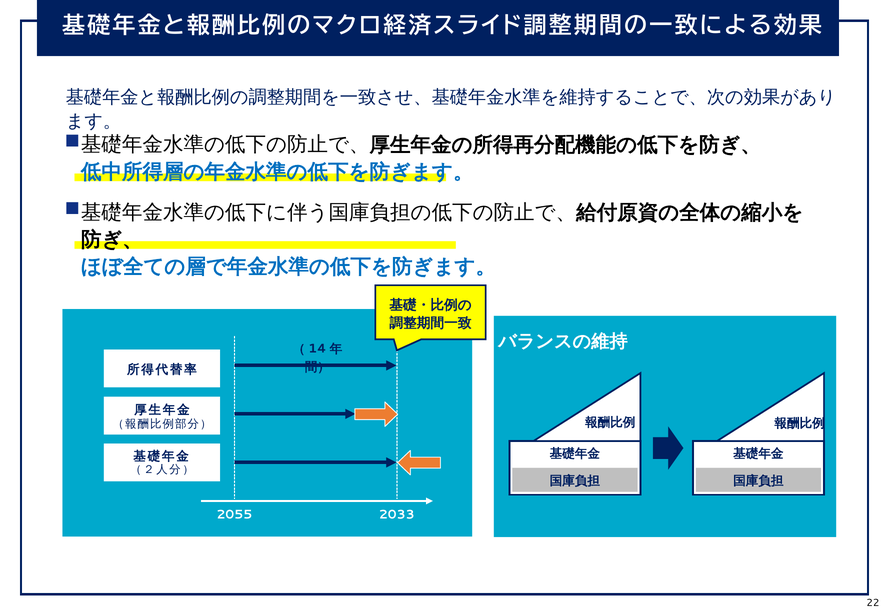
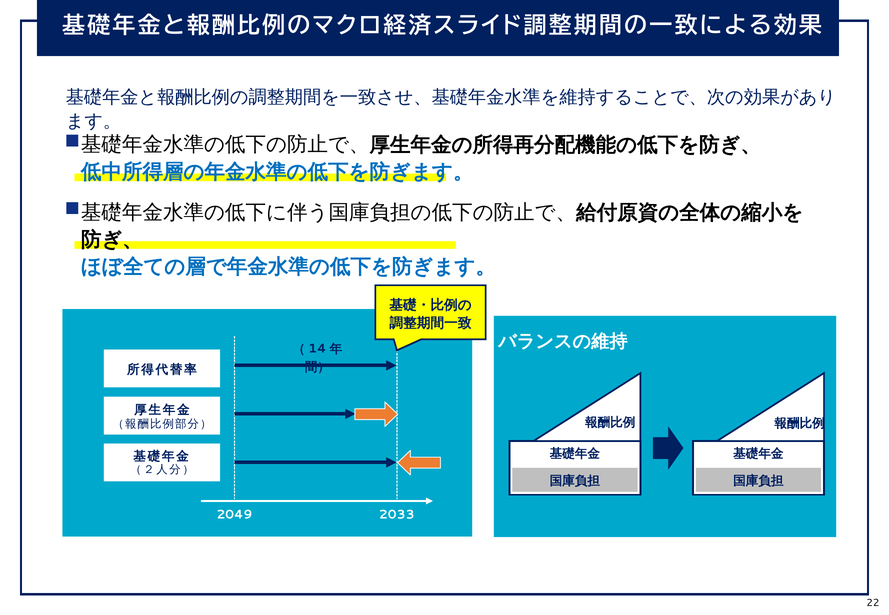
2055: 2055 -> 2049
